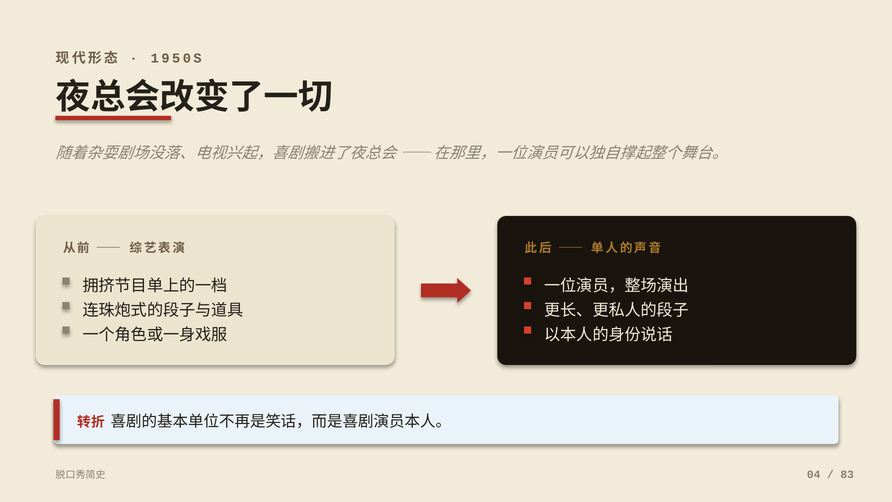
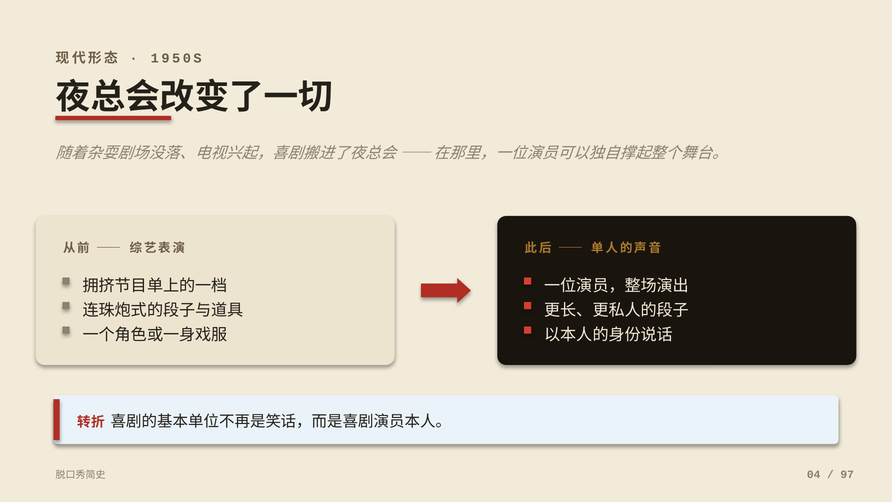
83: 83 -> 97
